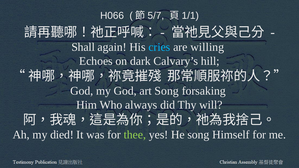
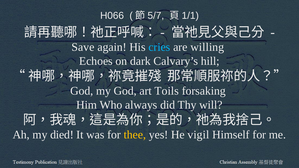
Shall: Shall -> Save
art Song: Song -> Toils
thee colour: light green -> yellow
He song: song -> vigil
